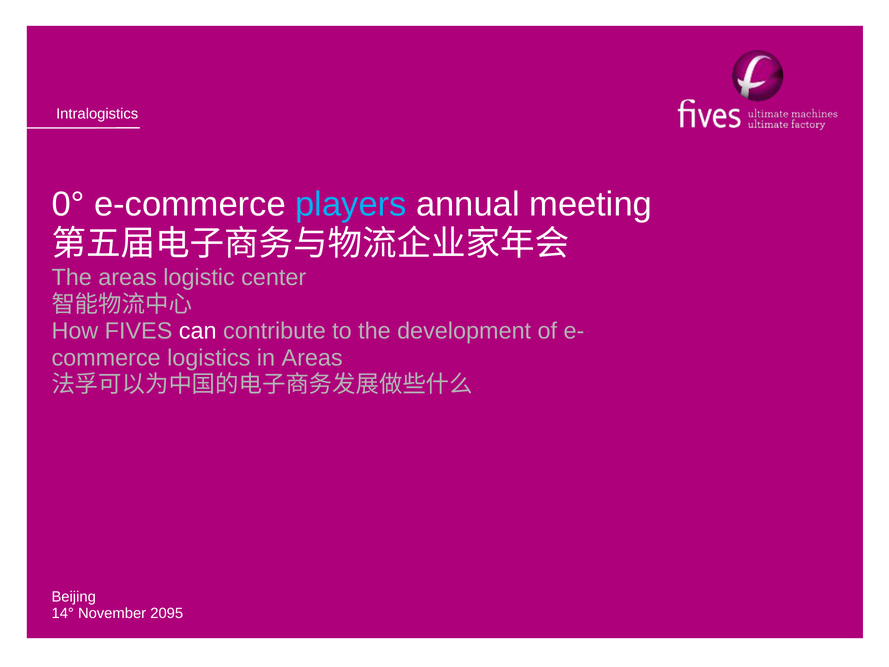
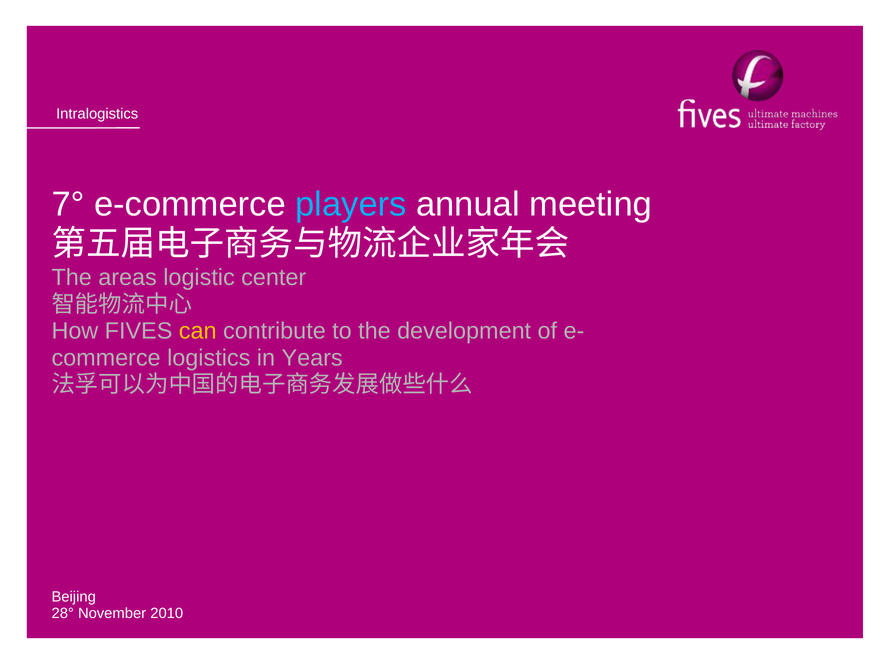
0°: 0° -> 7°
can colour: white -> yellow
in Areas: Areas -> Years
14°: 14° -> 28°
2095: 2095 -> 2010
